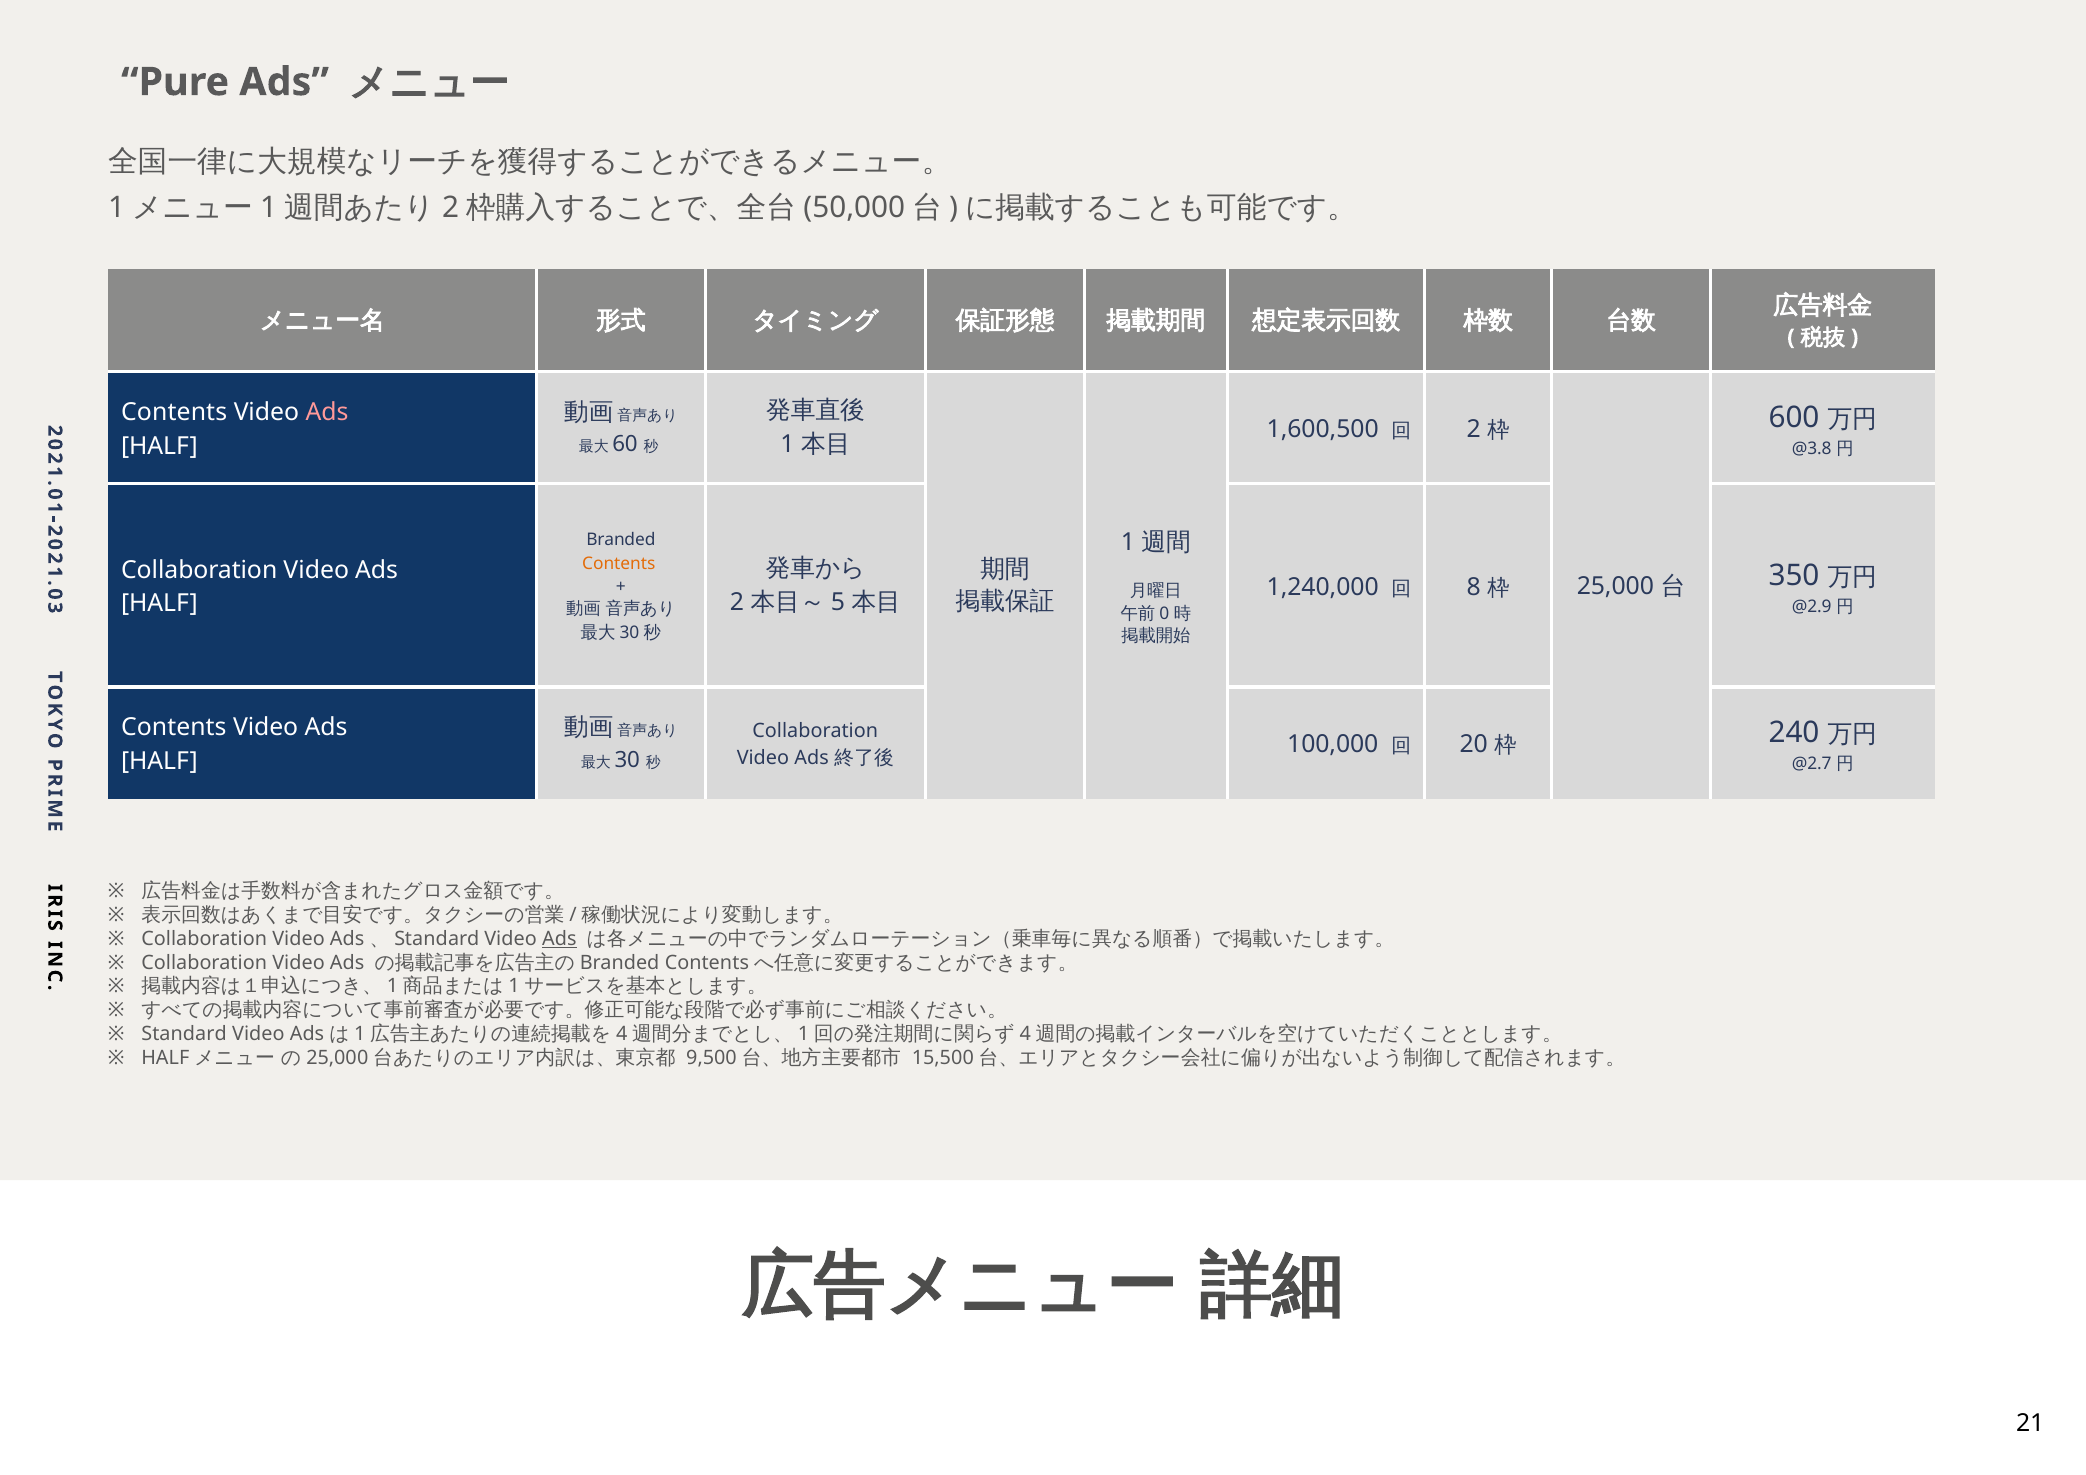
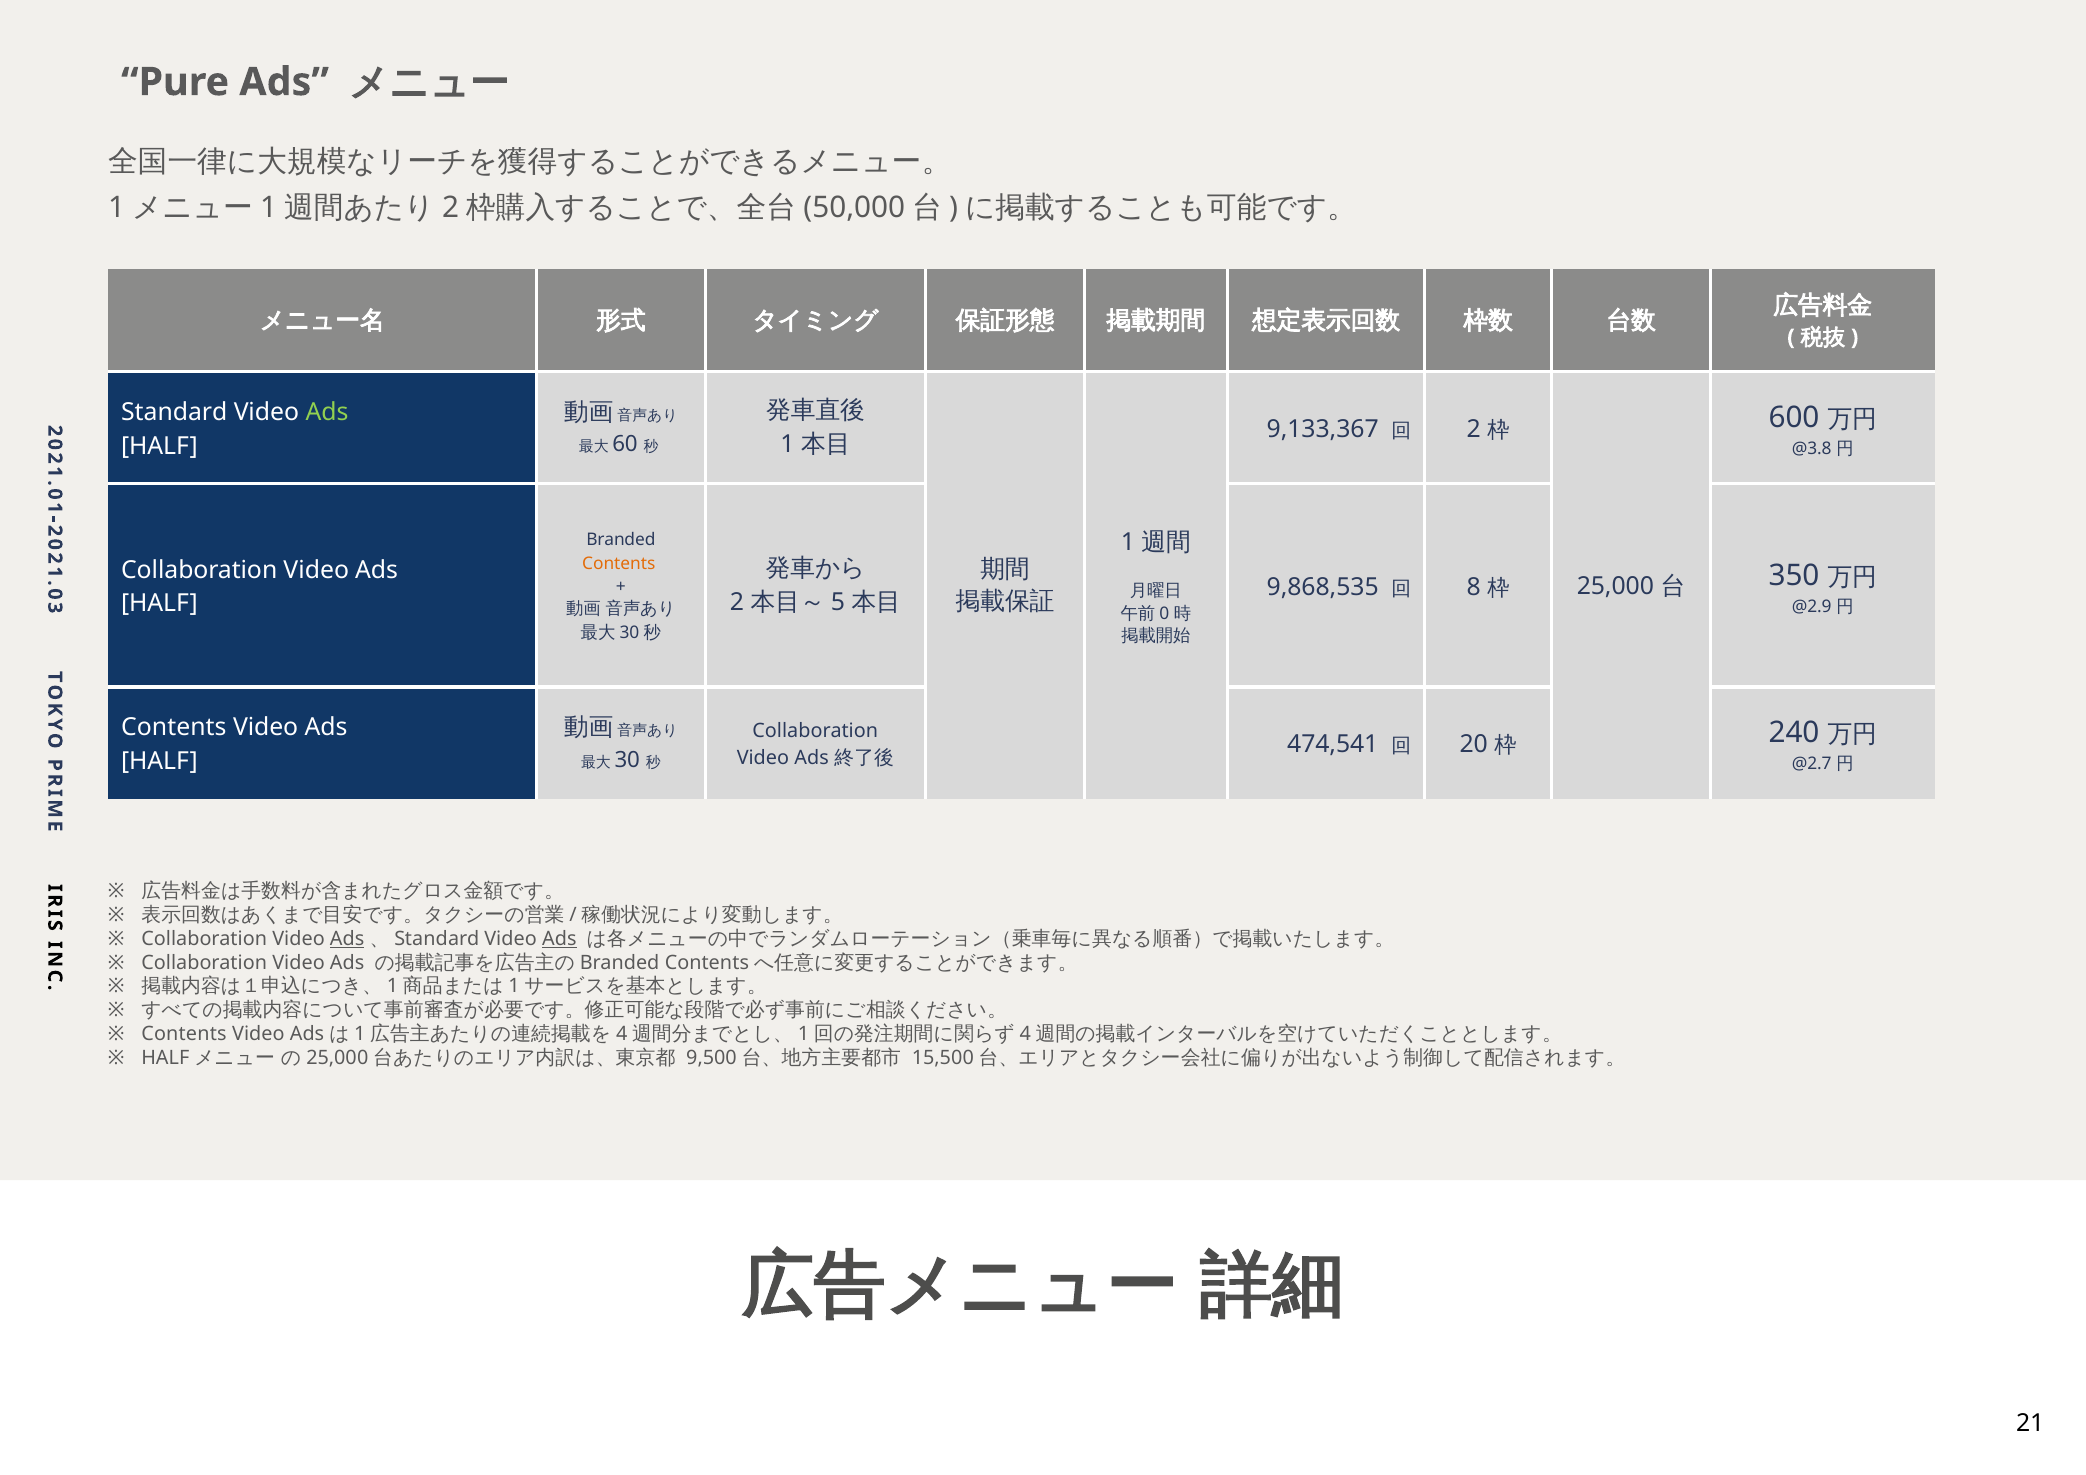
Contents at (174, 412): Contents -> Standard
Ads at (327, 412) colour: pink -> light green
1,600,500: 1,600,500 -> 9,133,367
1,240,000: 1,240,000 -> 9,868,535
100,000: 100,000 -> 474,541
Ads at (347, 939) underline: none -> present
Standard at (184, 1034): Standard -> Contents
